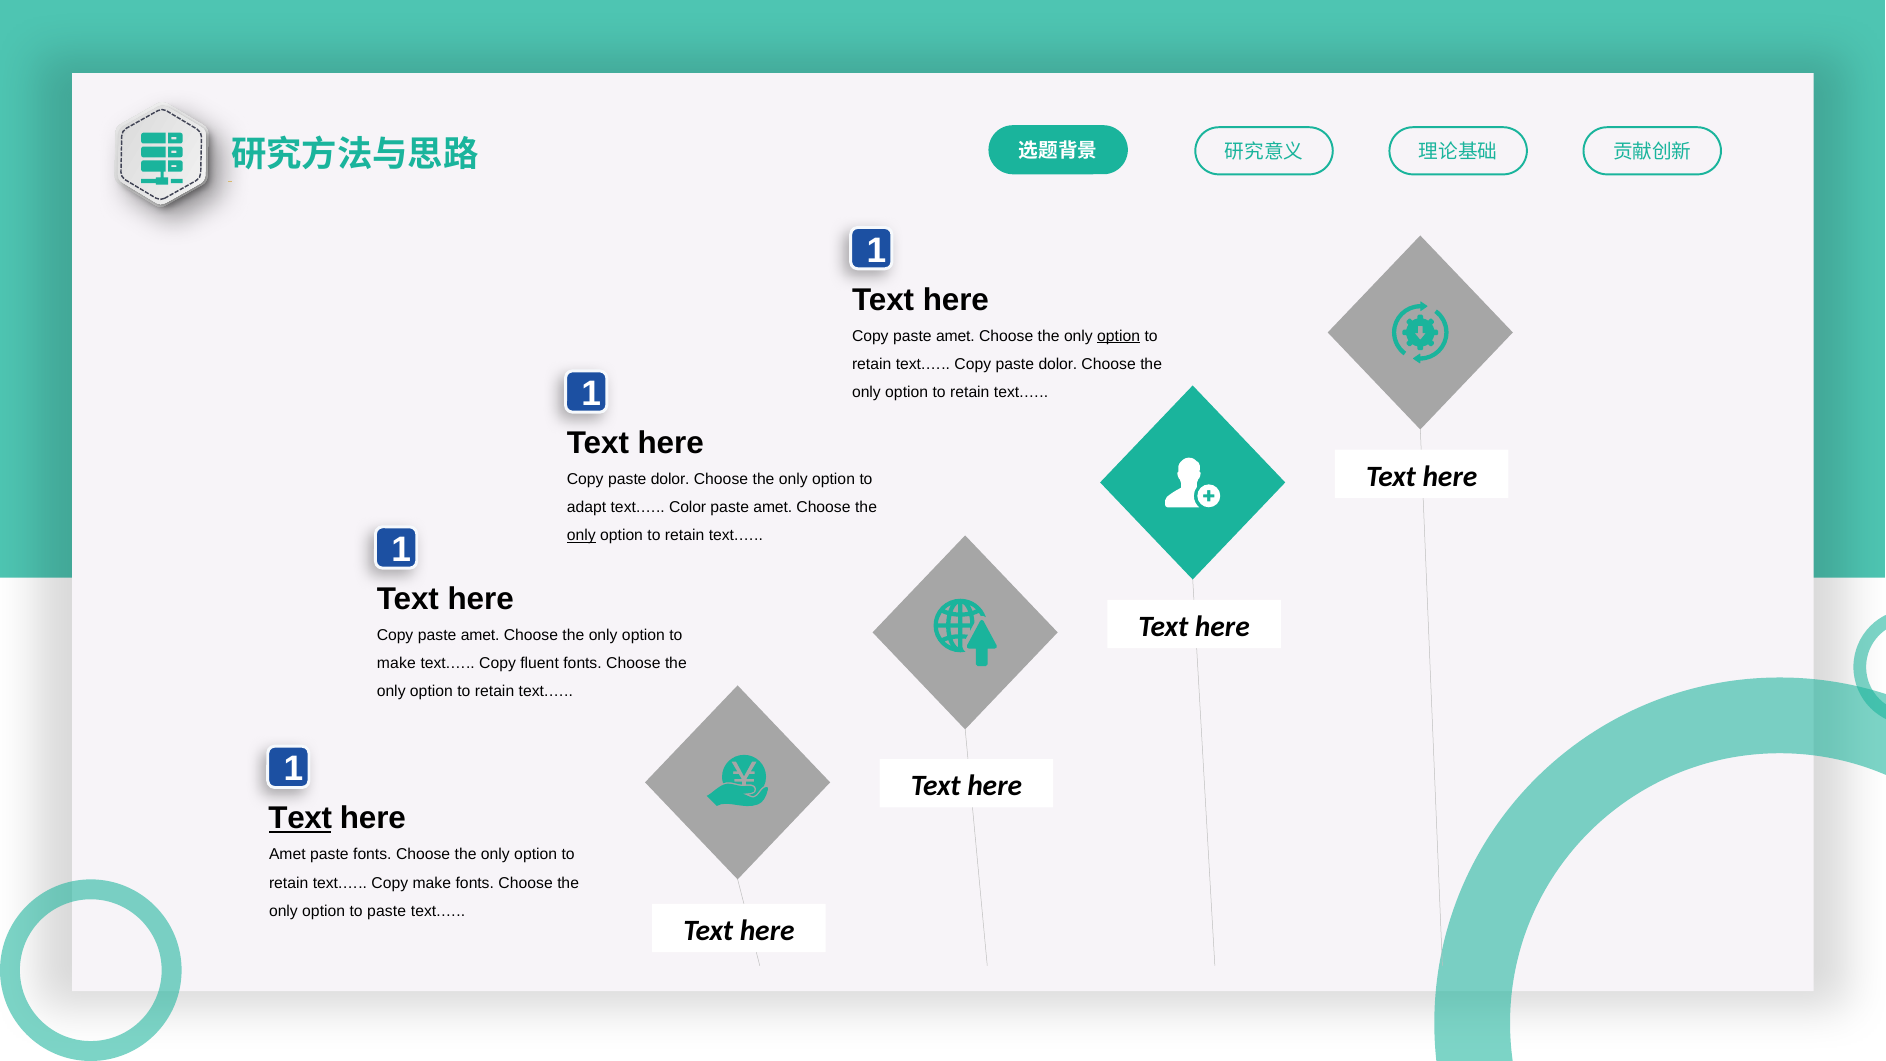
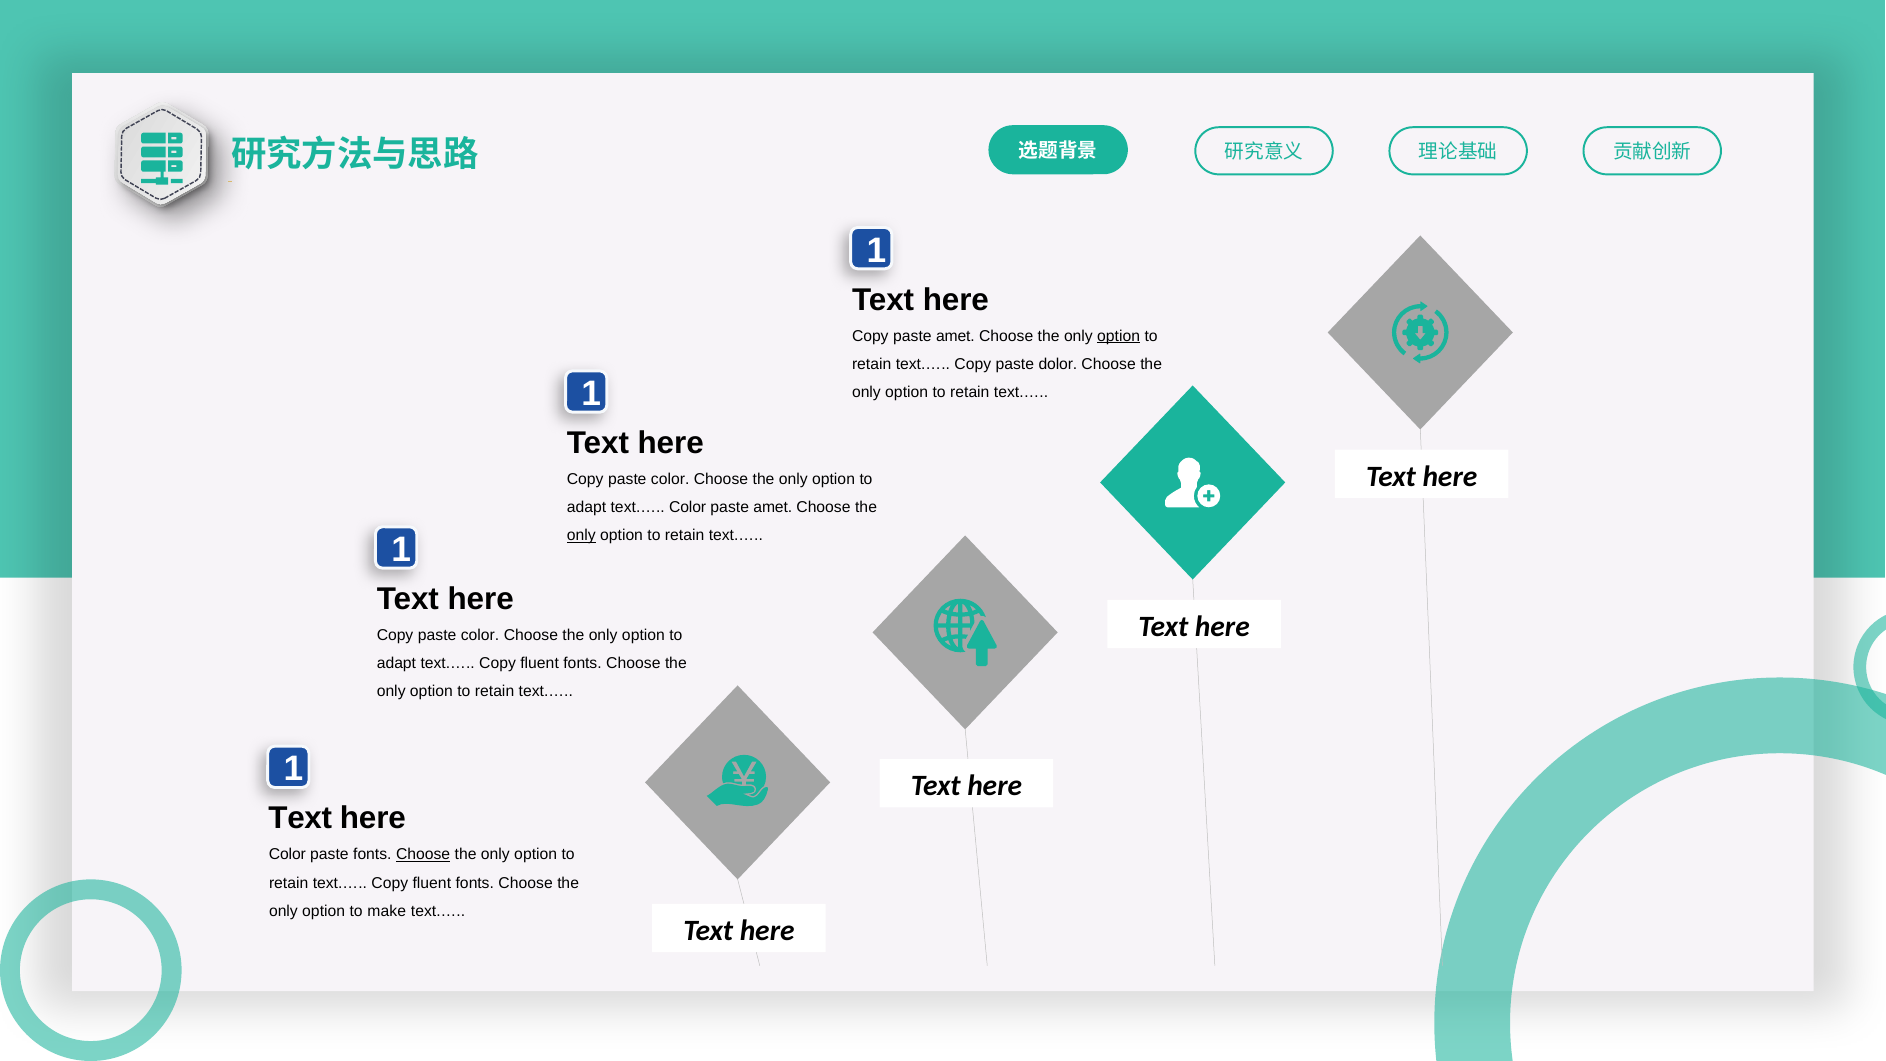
dolor at (670, 479): dolor -> color
amet at (480, 635): amet -> color
make at (396, 663): make -> adapt
Text at (300, 818) underline: present -> none
Amet at (287, 854): Amet -> Color
Choose at (423, 854) underline: none -> present
retain text.… Copy make: make -> fluent
to paste: paste -> make
